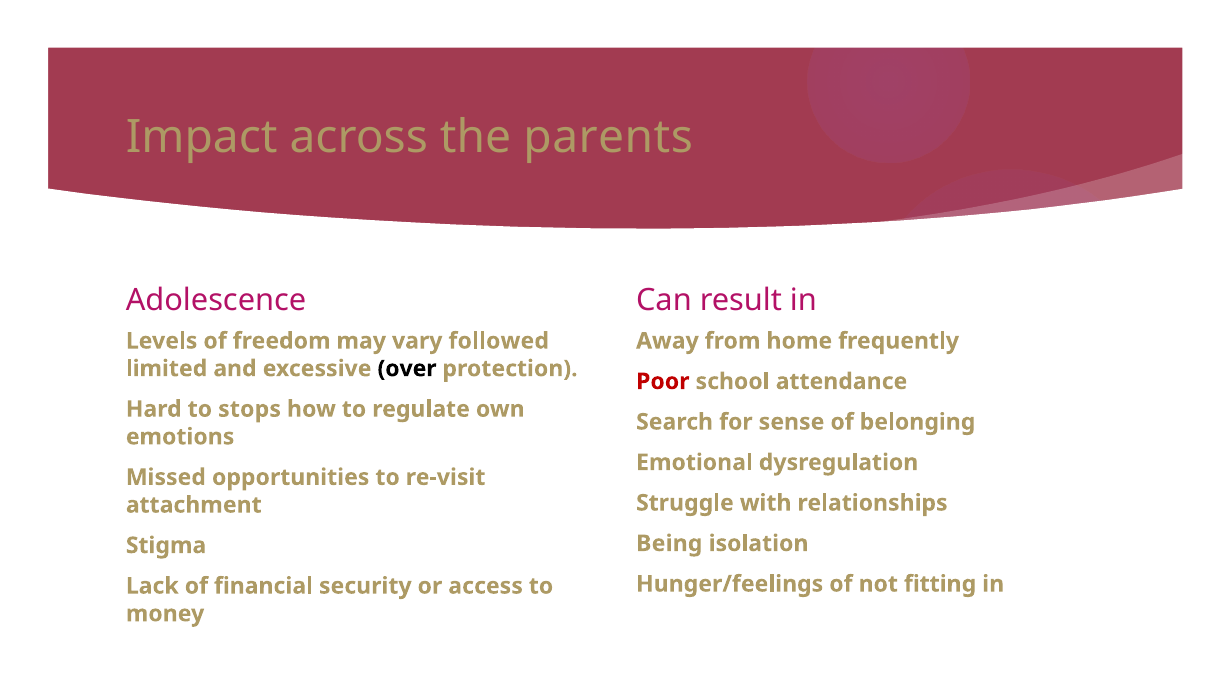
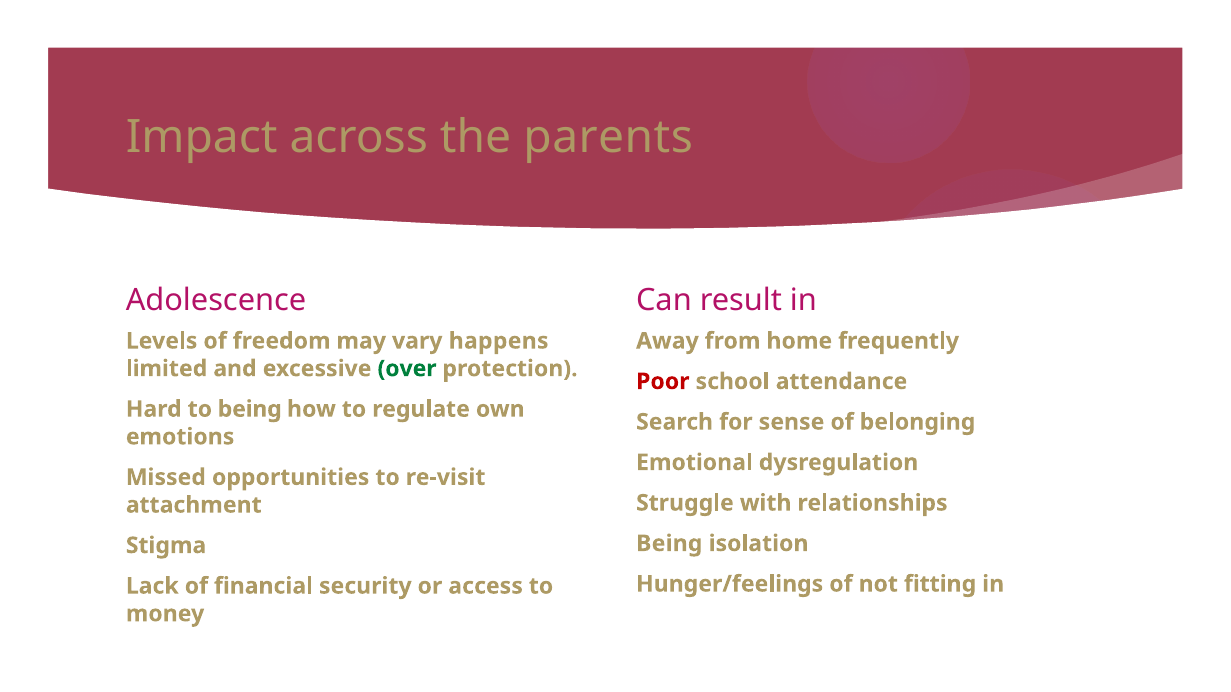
followed: followed -> happens
over colour: black -> green
to stops: stops -> being
